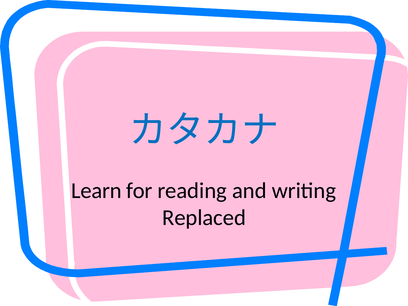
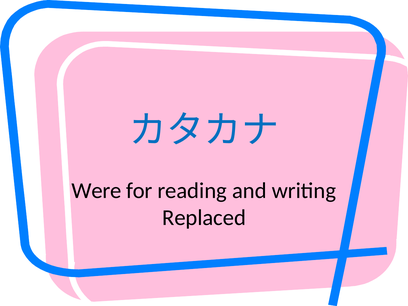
Learn: Learn -> Were
